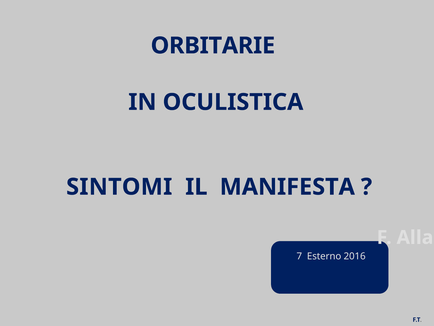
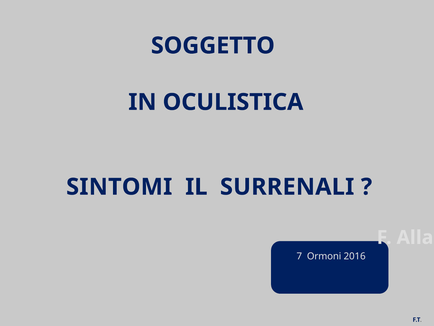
ORBITARIE: ORBITARIE -> SOGGETTO
MANIFESTA: MANIFESTA -> SURRENALI
Esterno: Esterno -> Ormoni
